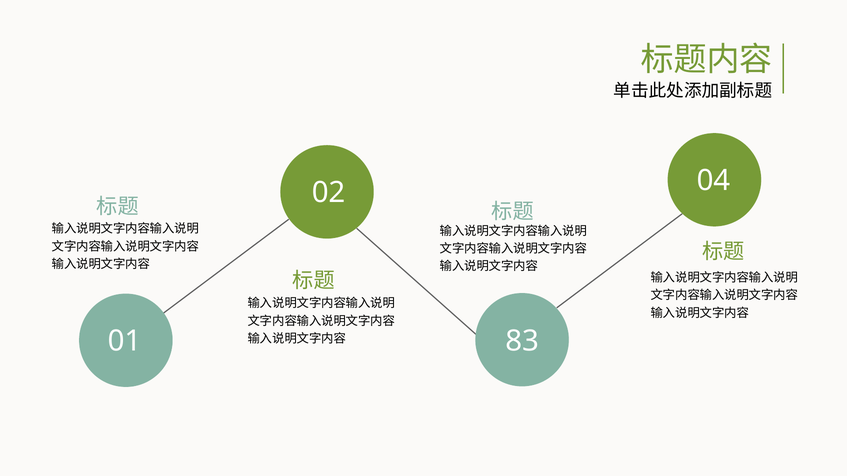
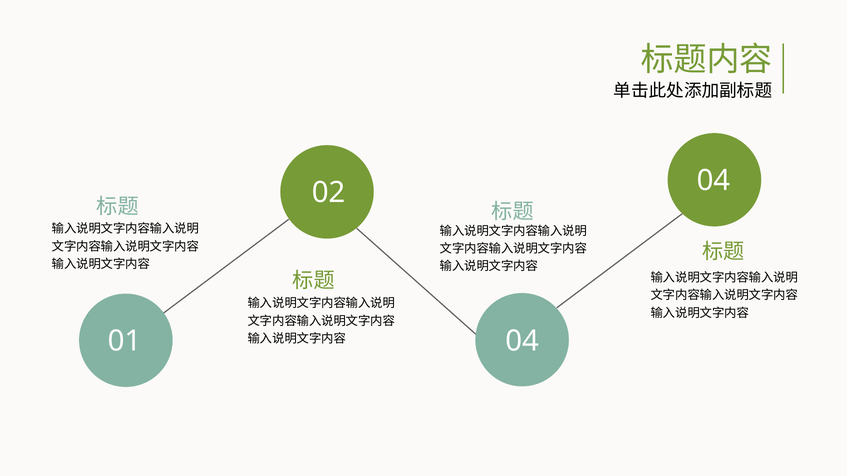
01 83: 83 -> 04
